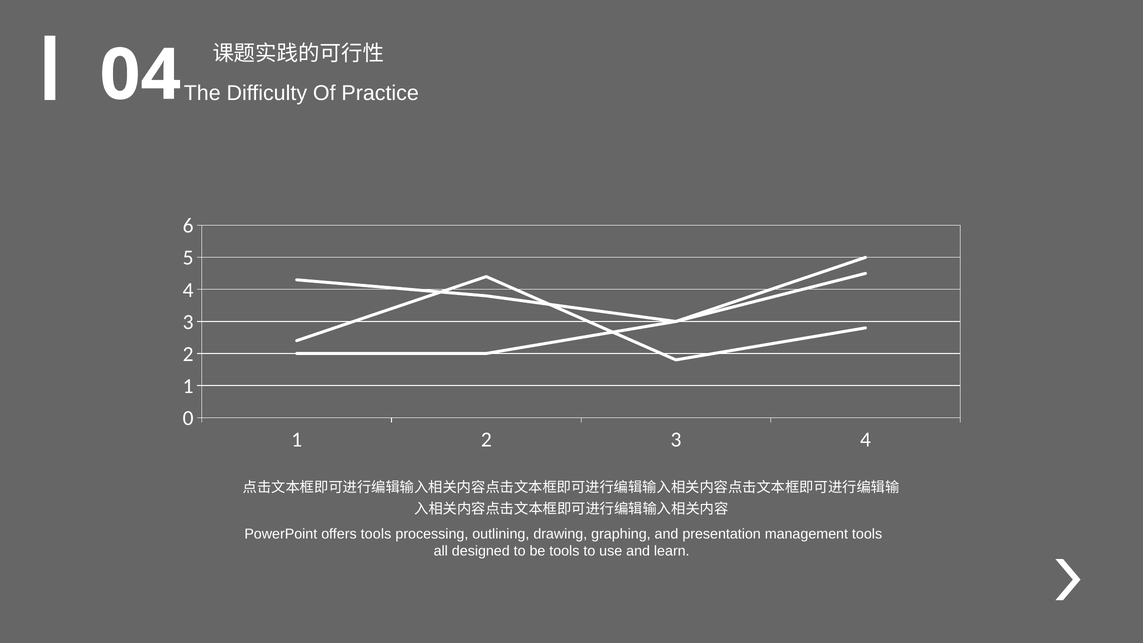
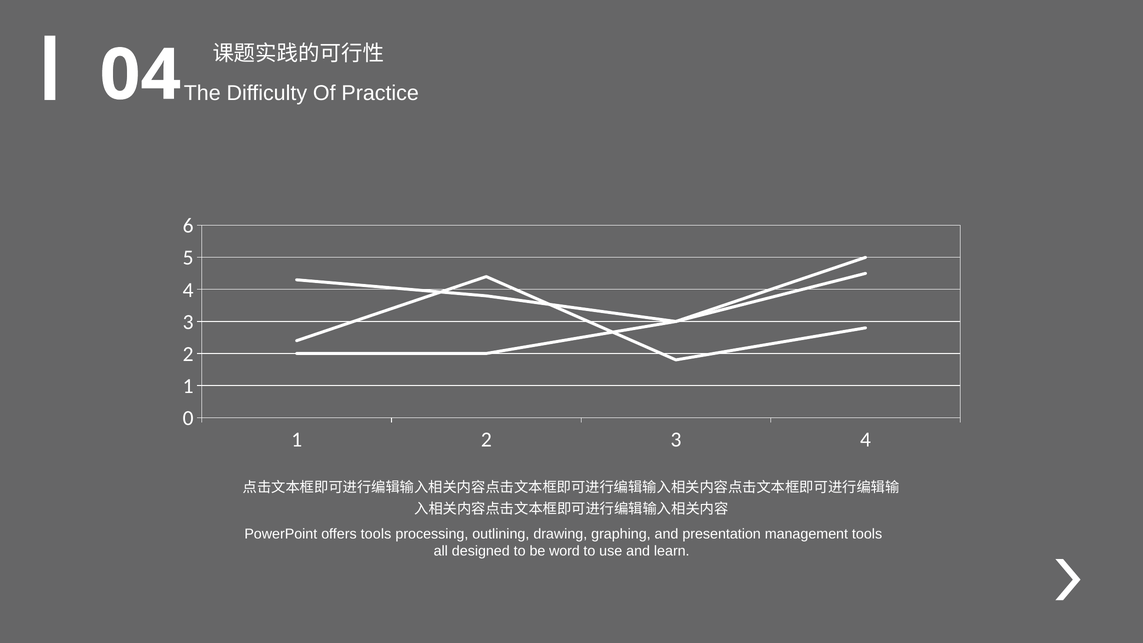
be tools: tools -> word
